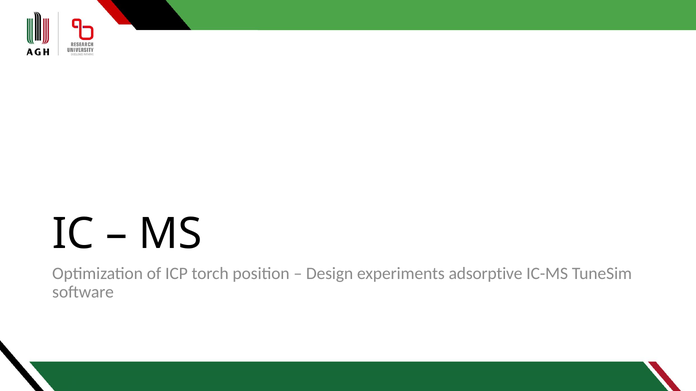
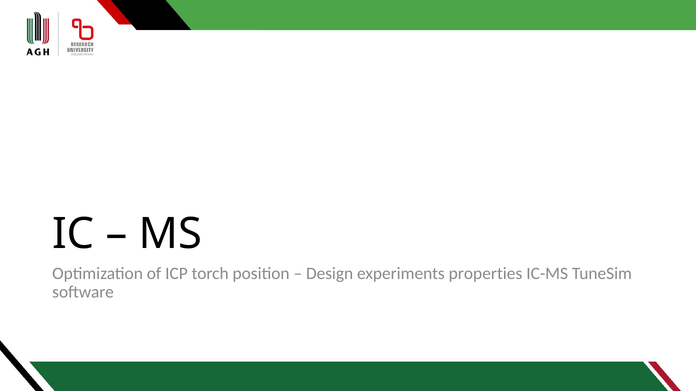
adsorptive: adsorptive -> properties
